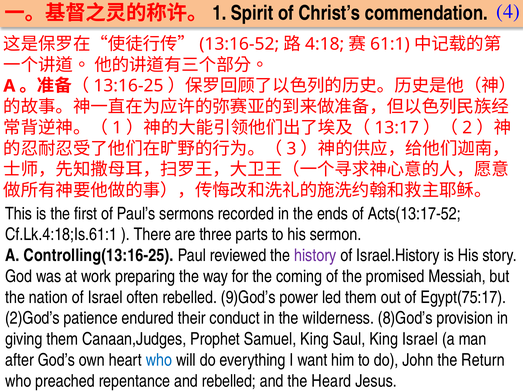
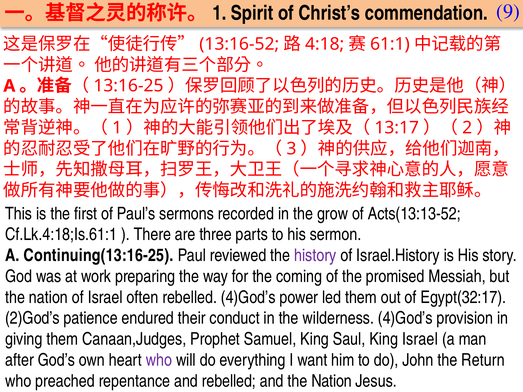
4: 4 -> 9
ends: ends -> grow
Acts(13:17-52: Acts(13:17-52 -> Acts(13:13-52
Controlling(13:16-25: Controlling(13:16-25 -> Continuing(13:16-25
rebelled 9)God’s: 9)God’s -> 4)God’s
Egypt(75:17: Egypt(75:17 -> Egypt(32:17
wilderness 8)God’s: 8)God’s -> 4)God’s
who at (159, 360) colour: blue -> purple
and the Heard: Heard -> Nation
